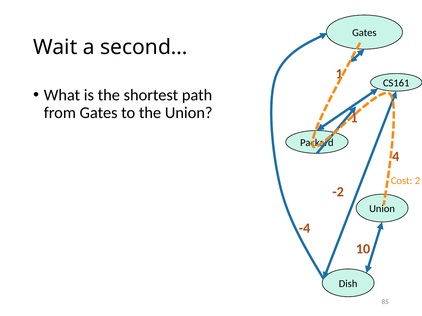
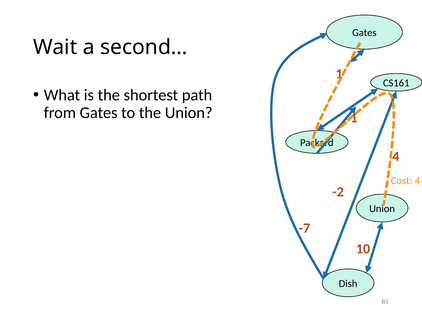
Cost 2: 2 -> 4
-4: -4 -> -7
